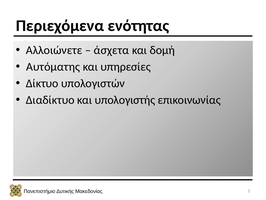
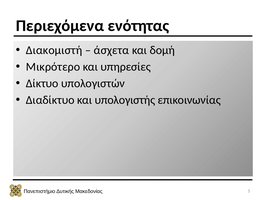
Αλλοιώνετε: Αλλοιώνετε -> Διακομιστή
Αυτόματης: Αυτόματης -> Μικρότερο
